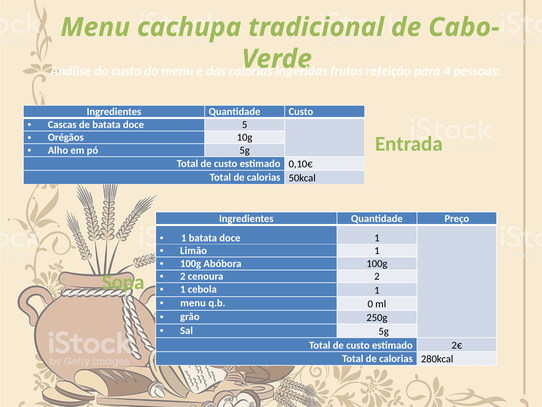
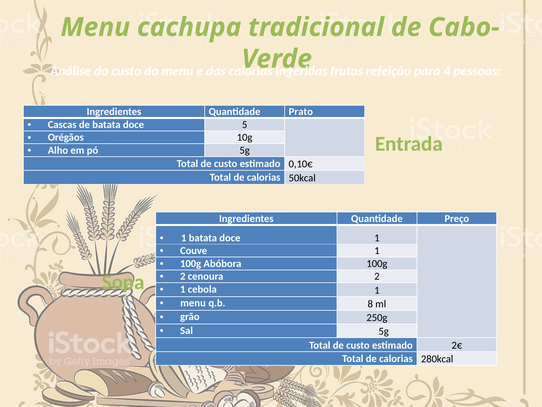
Quantidade Custo: Custo -> Prato
Limão: Limão -> Couve
0: 0 -> 8
